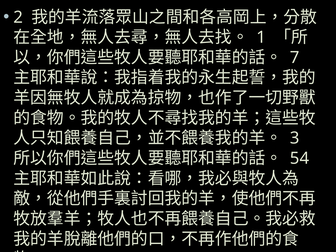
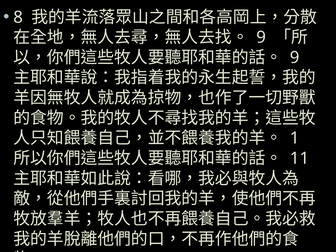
2: 2 -> 8
1 at (261, 37): 1 -> 9
7 at (295, 58): 7 -> 9
3: 3 -> 1
54: 54 -> 11
